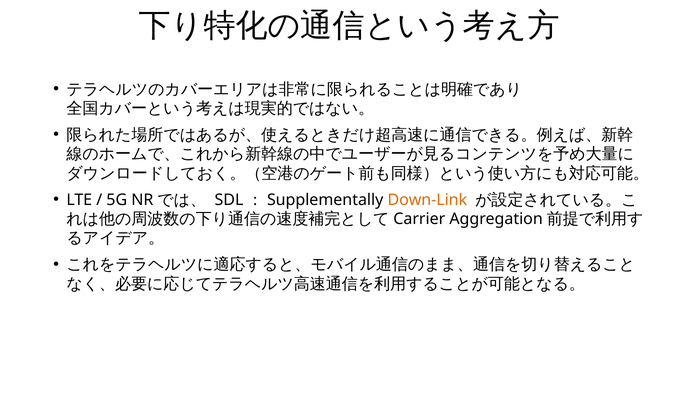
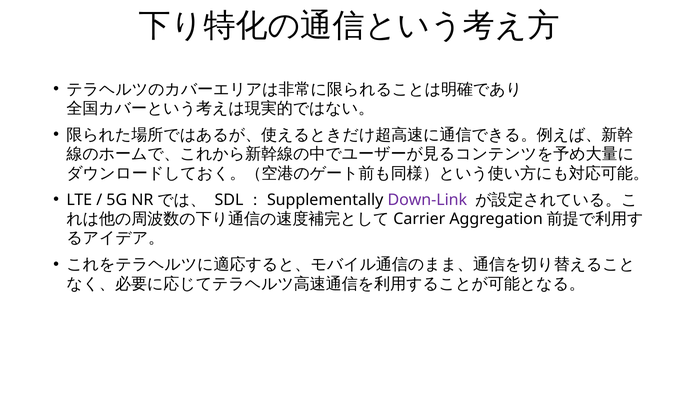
Down-Link colour: orange -> purple
